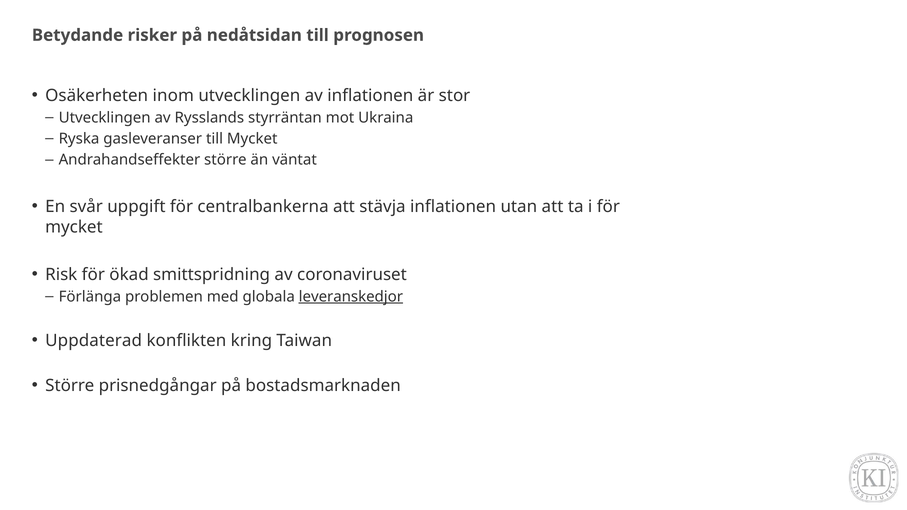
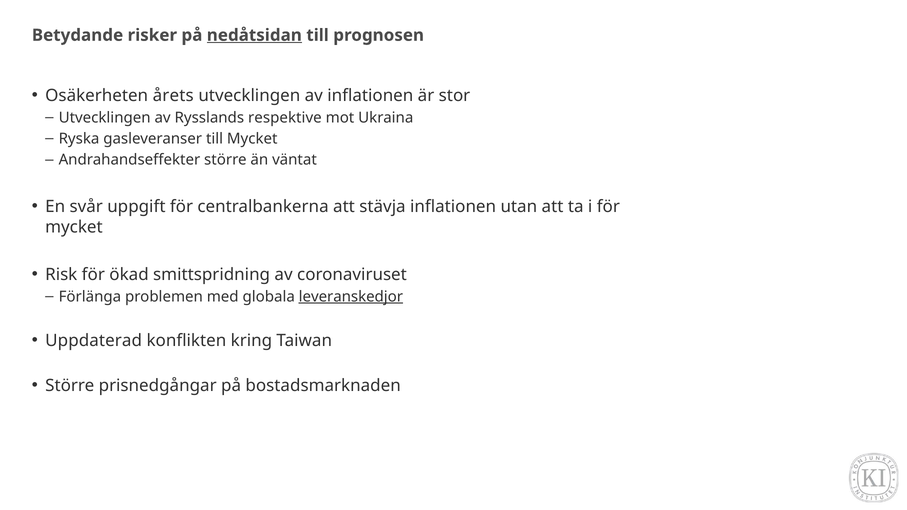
nedåtsidan underline: none -> present
inom: inom -> årets
styrräntan: styrräntan -> respektive
